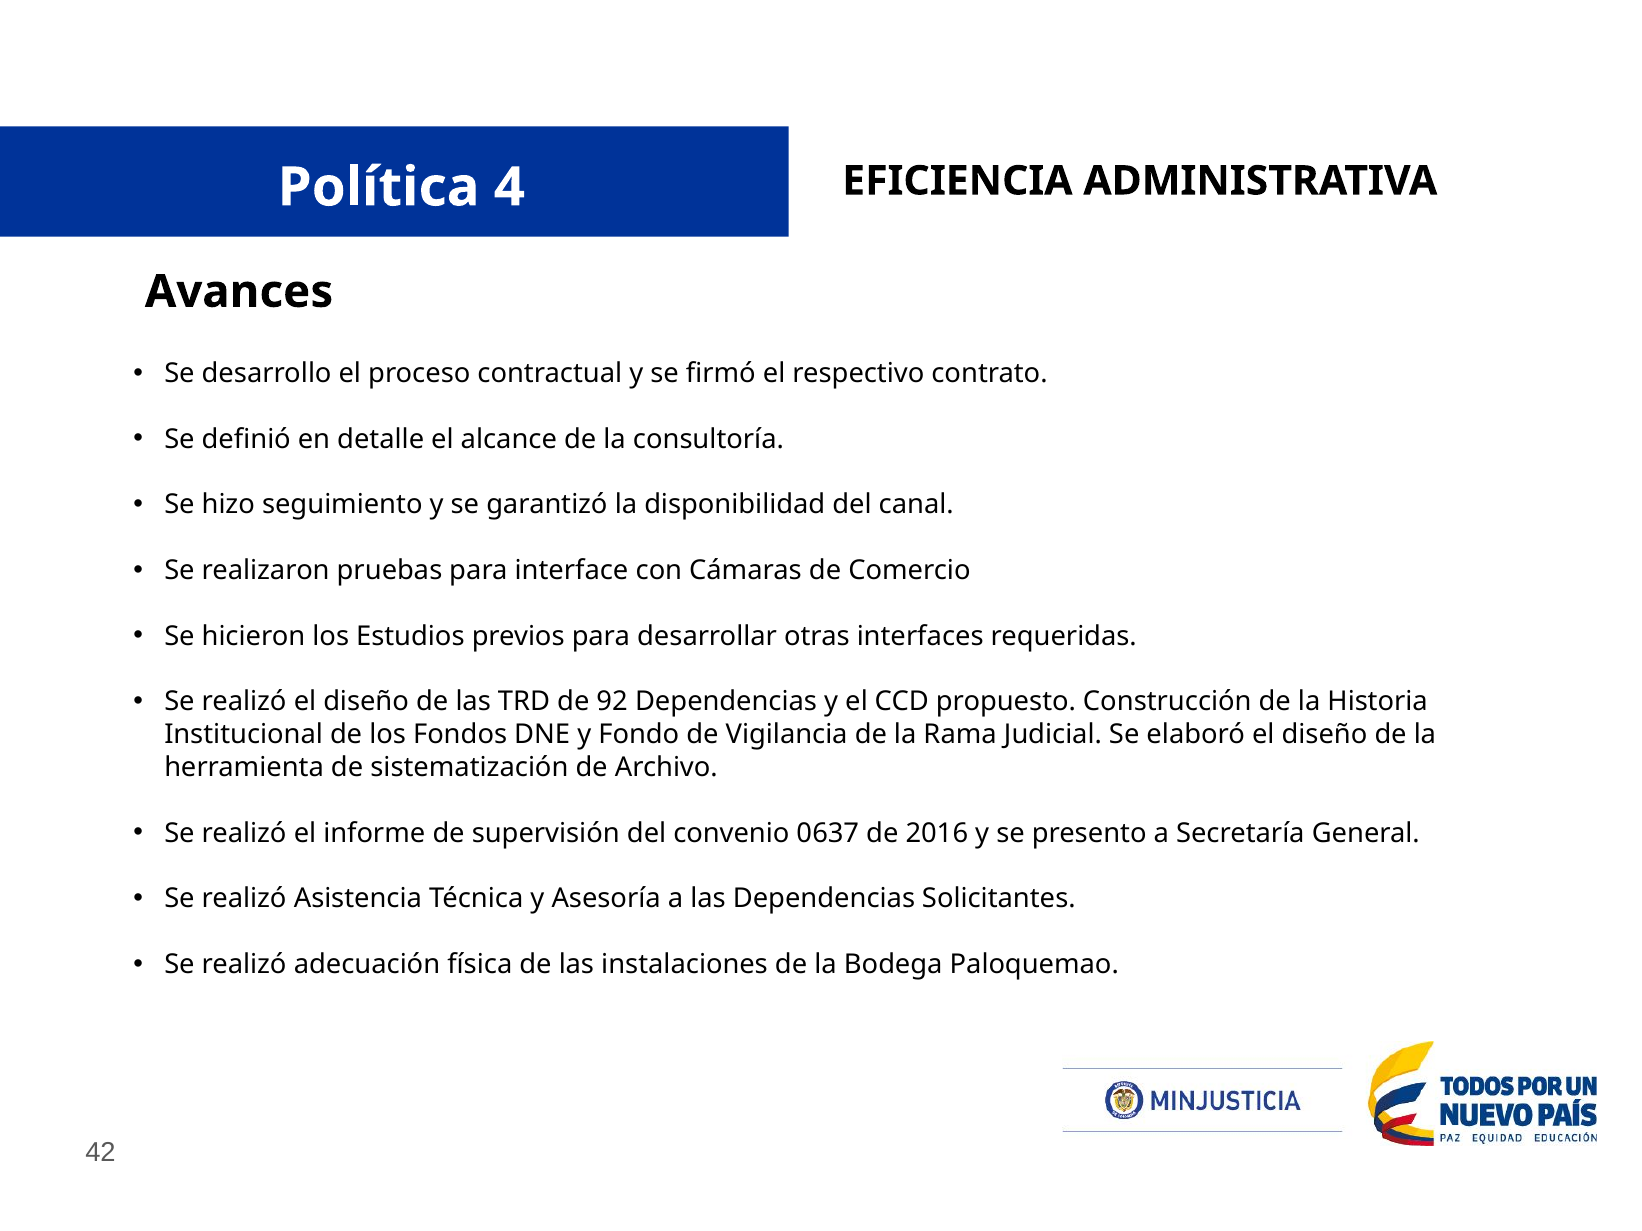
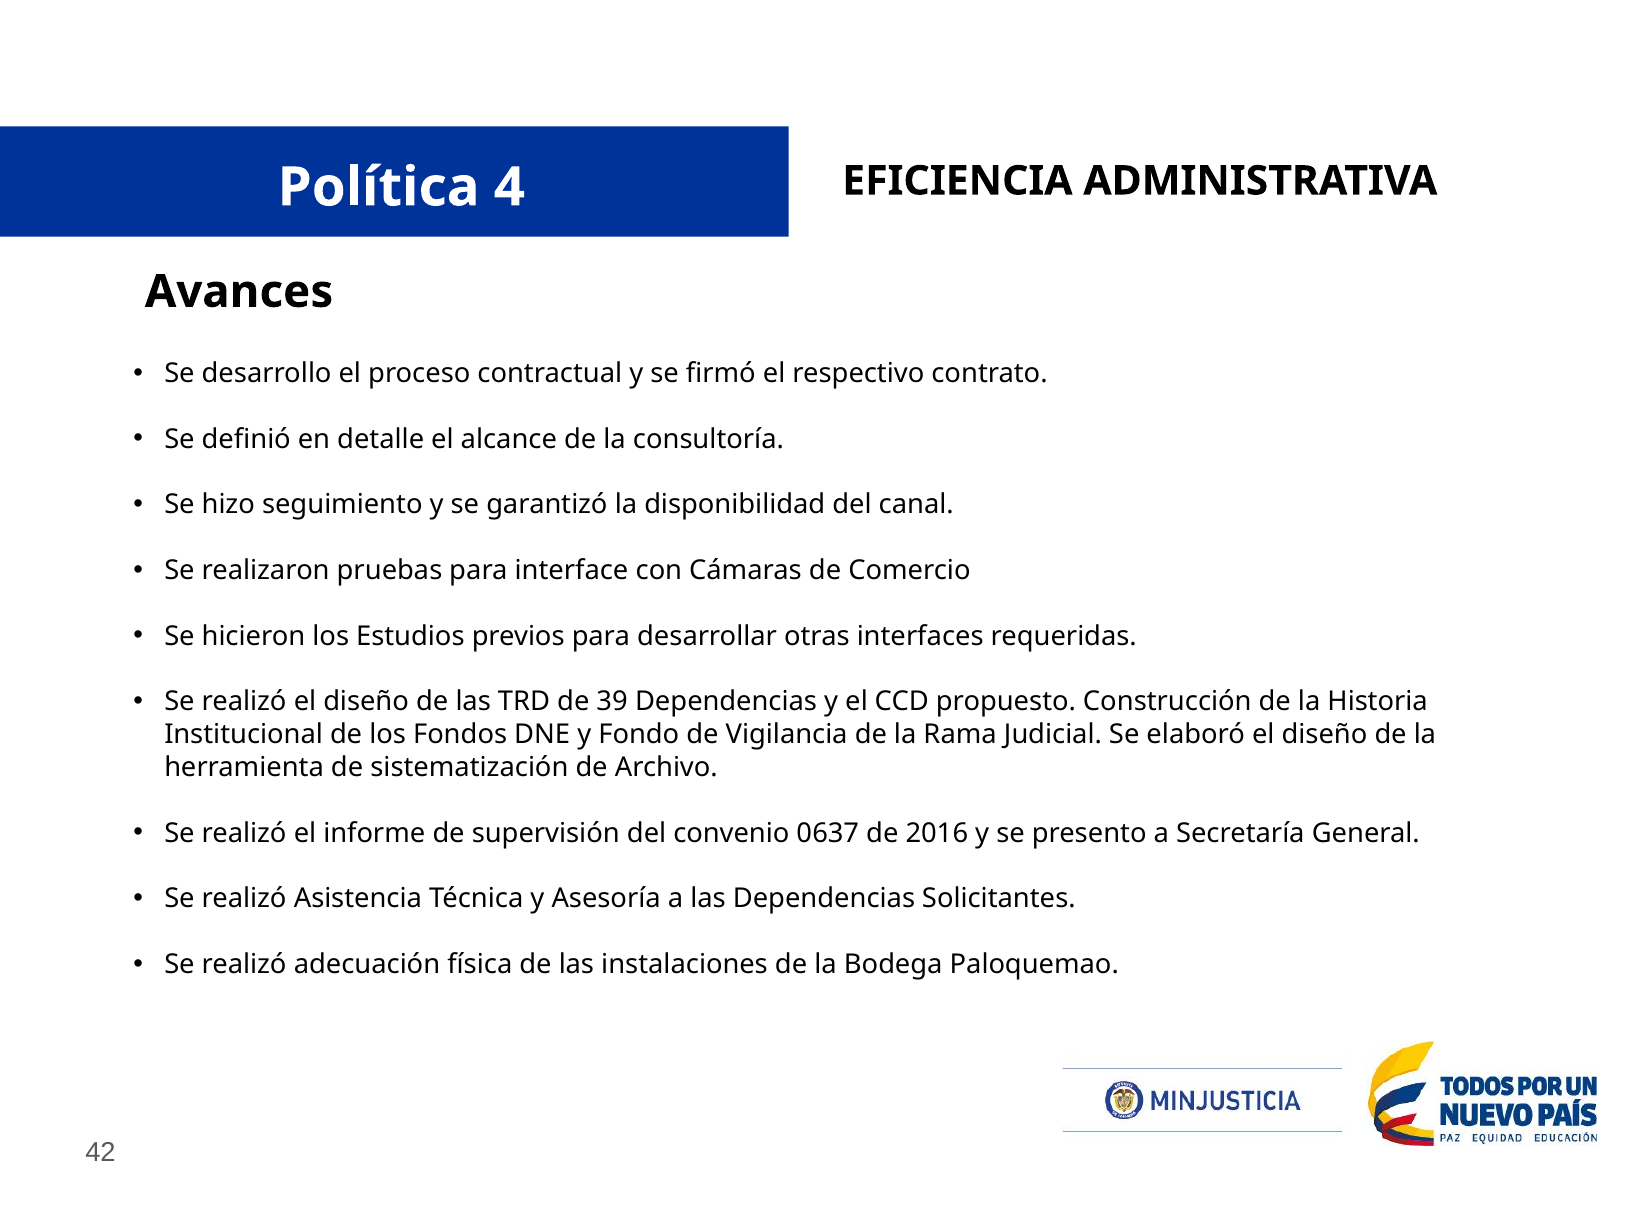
92: 92 -> 39
